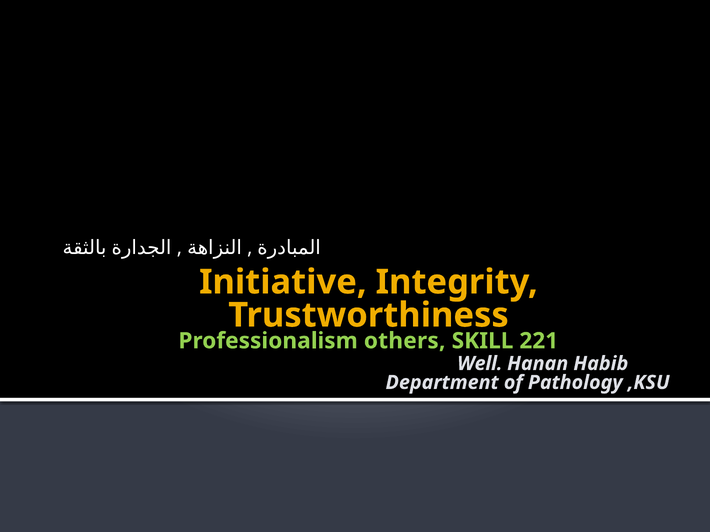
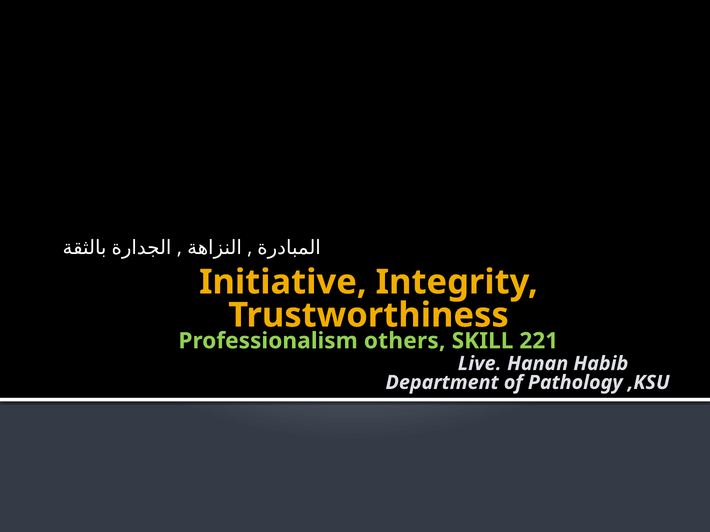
Well: Well -> Live
